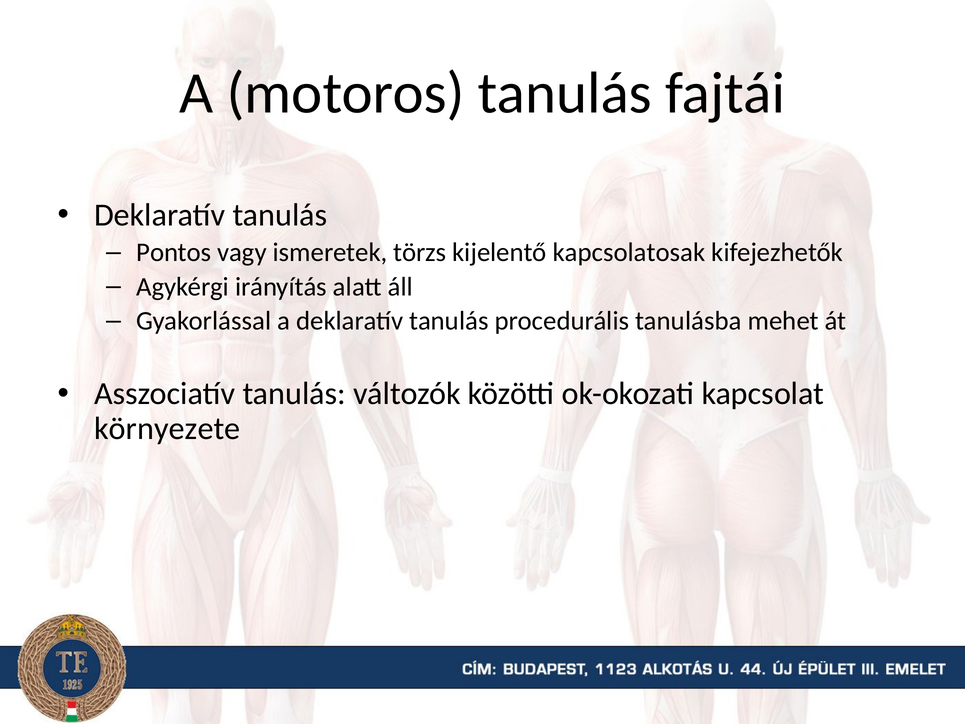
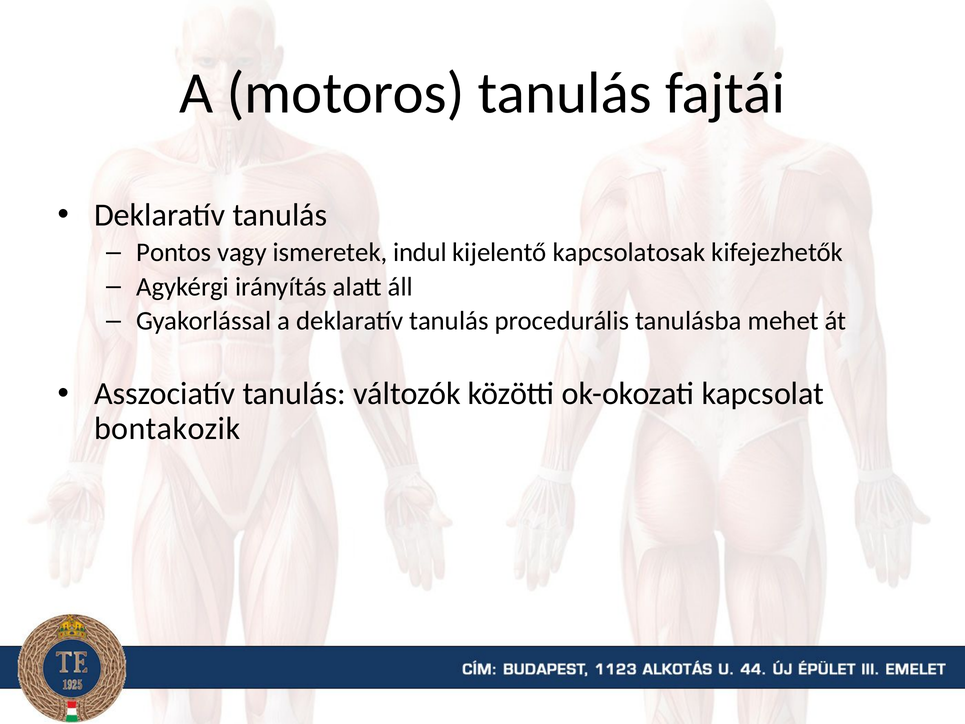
törzs: törzs -> indul
környezete: környezete -> bontakozik
